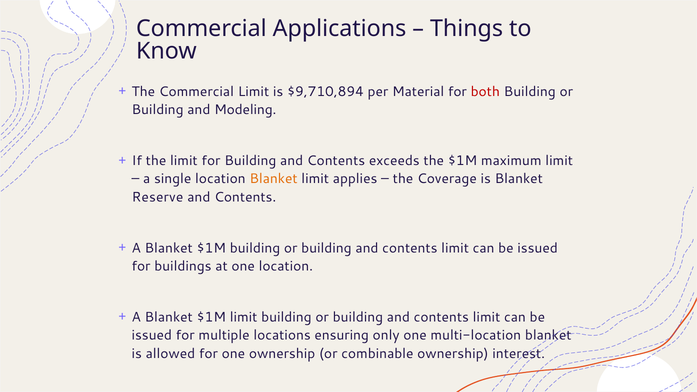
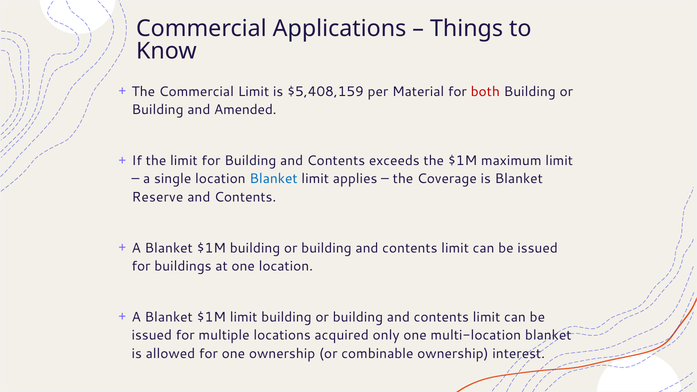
$9,710,894: $9,710,894 -> $5,408,159
Modeling: Modeling -> Amended
Blanket at (274, 179) colour: orange -> blue
ensuring: ensuring -> acquired
